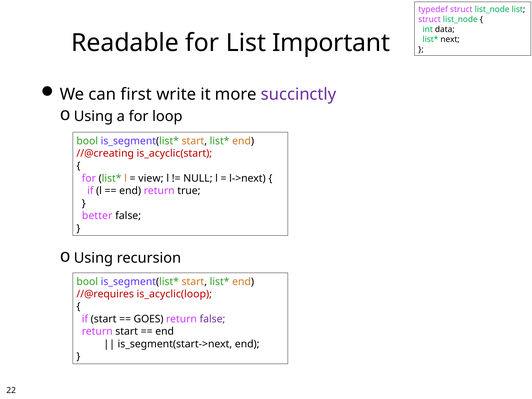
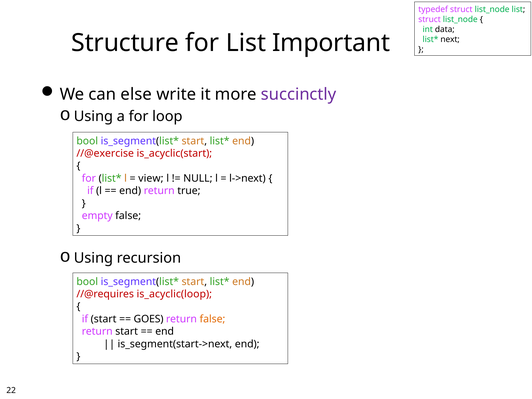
Readable: Readable -> Structure
first: first -> else
//@creating: //@creating -> //@exercise
better: better -> empty
false at (212, 319) colour: purple -> orange
